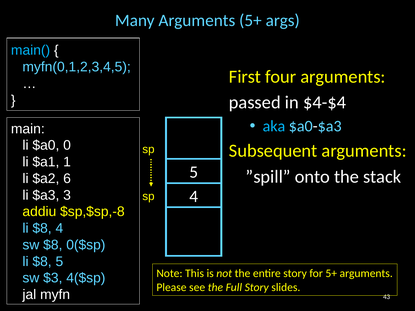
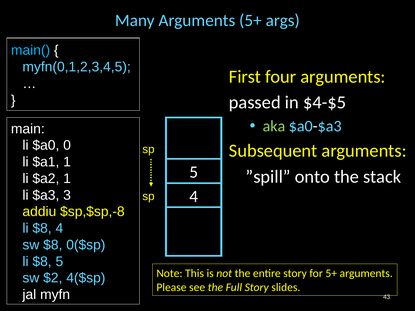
$4-$4: $4-$4 -> $4-$5
aka colour: light blue -> light green
$a2 6: 6 -> 1
$3: $3 -> $2
